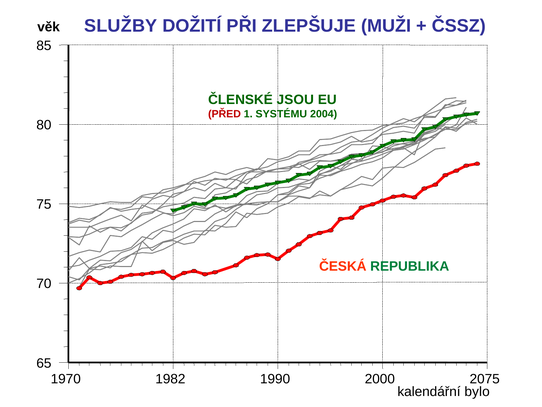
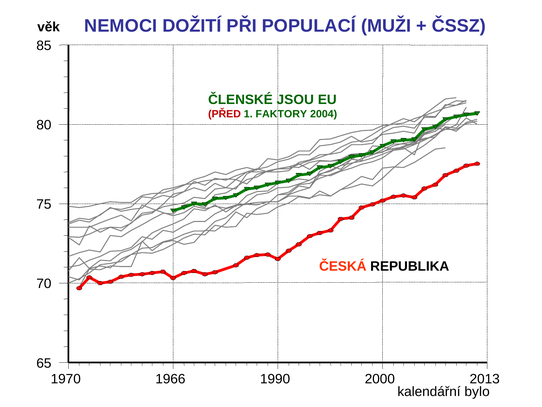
SLUŽBY: SLUŽBY -> NEMOCI
ZLEPŠUJE: ZLEPŠUJE -> POPULACÍ
SYSTÉMU: SYSTÉMU -> FAKTORY
REPUBLIKA colour: green -> black
1982: 1982 -> 1966
2075: 2075 -> 2013
